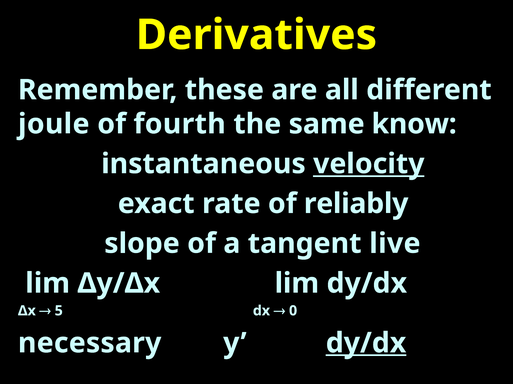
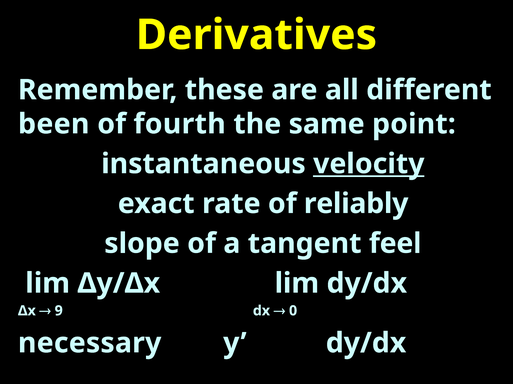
joule: joule -> been
know: know -> point
live: live -> feel
5: 5 -> 9
dy/dx at (366, 344) underline: present -> none
